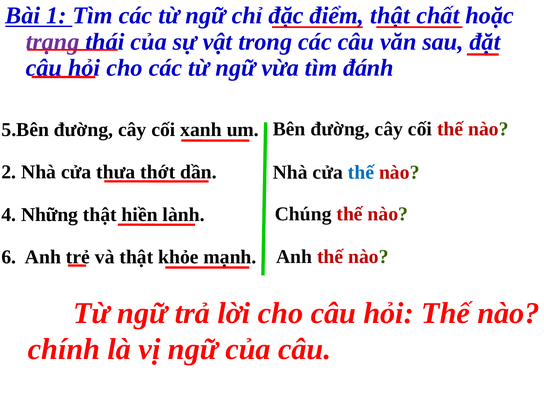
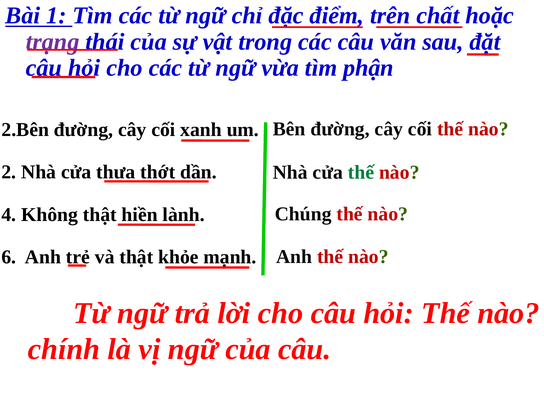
điểm thật: thật -> trên
đánh: đánh -> phận
5.Bên: 5.Bên -> 2.Bên
thế at (361, 173) colour: blue -> green
Những: Những -> Không
